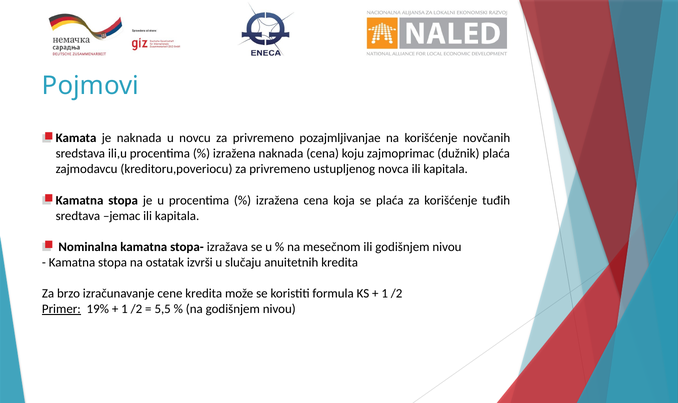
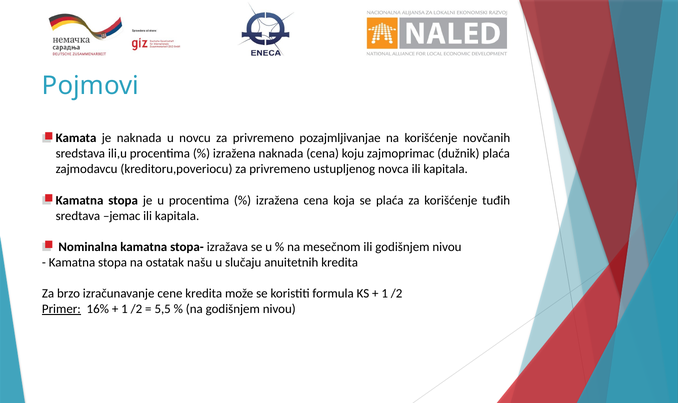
izvrši: izvrši -> našu
19%: 19% -> 16%
